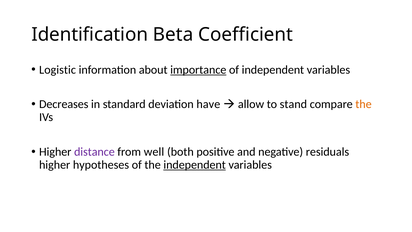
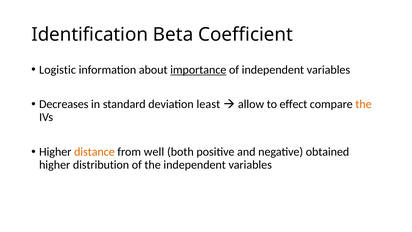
have: have -> least
stand: stand -> effect
distance colour: purple -> orange
residuals: residuals -> obtained
hypotheses: hypotheses -> distribution
independent at (195, 165) underline: present -> none
